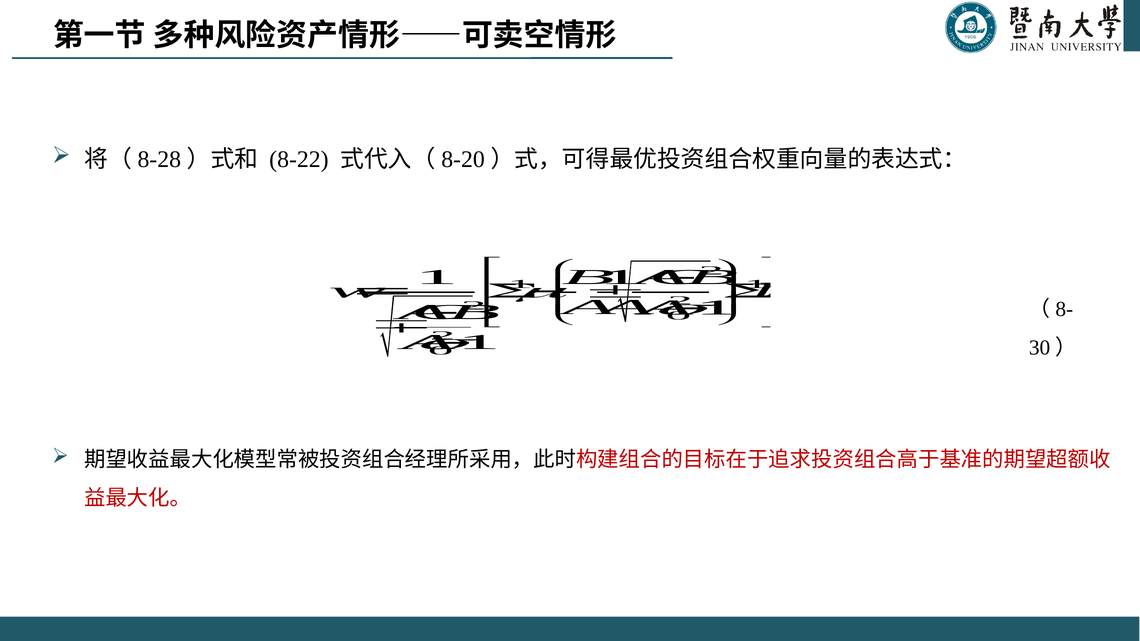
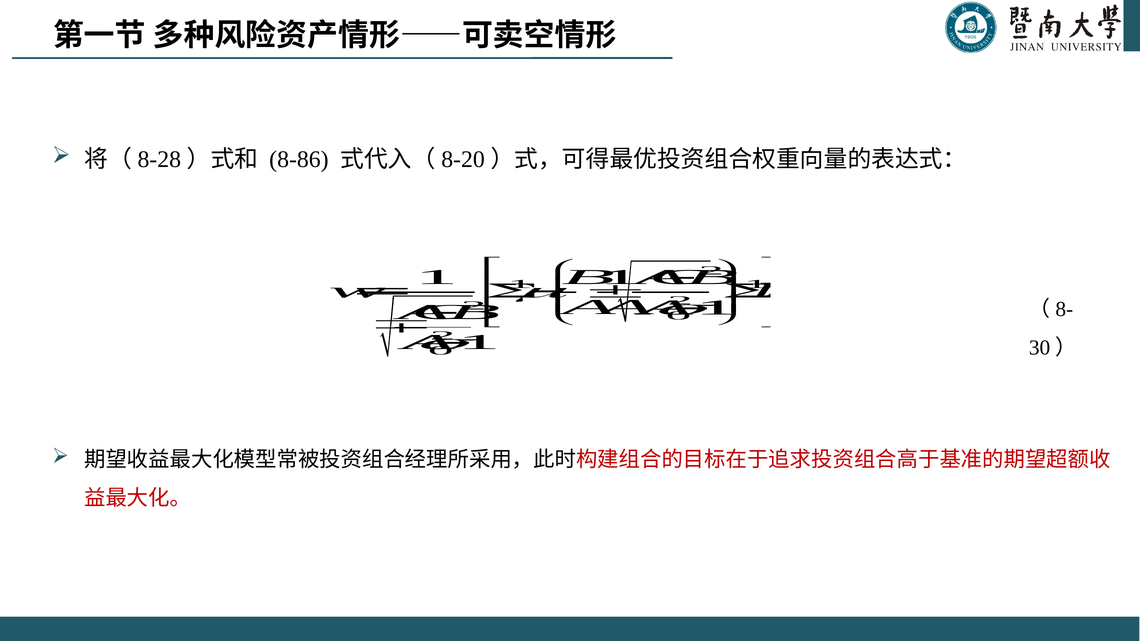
8-22: 8-22 -> 8-86
